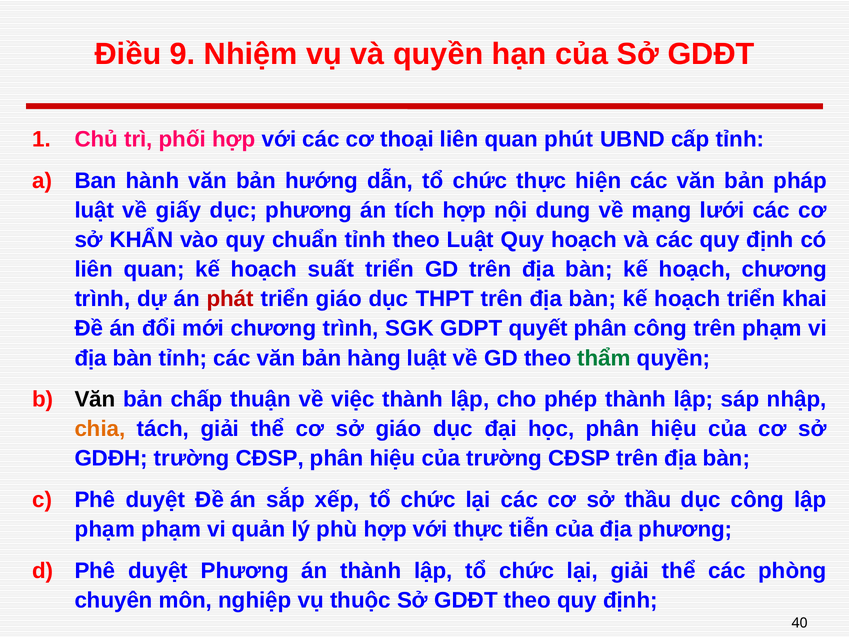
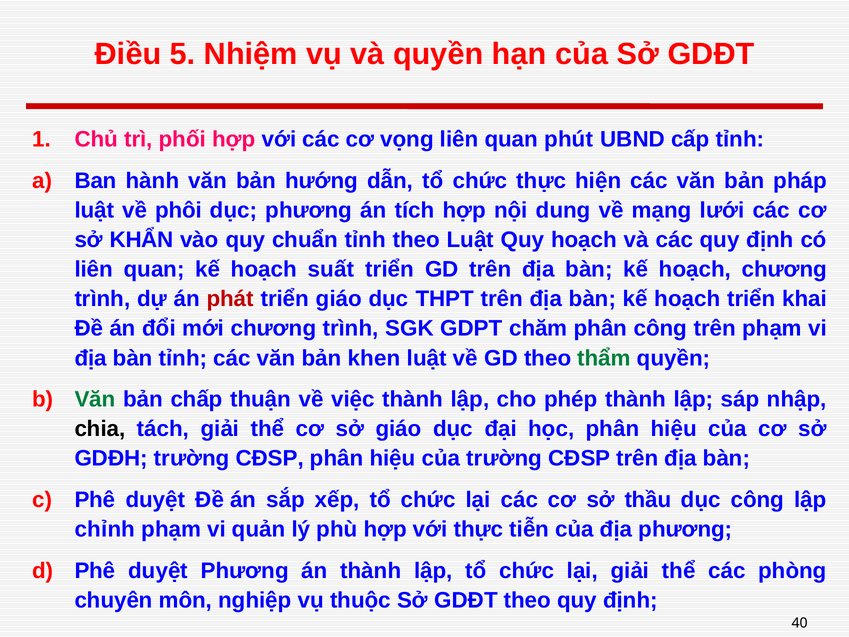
9: 9 -> 5
thoại: thoại -> vọng
giấy: giấy -> phôi
quyết: quyết -> chăm
hàng: hàng -> khen
Văn at (95, 399) colour: black -> green
chia colour: orange -> black
phạm at (105, 529): phạm -> chỉnh
